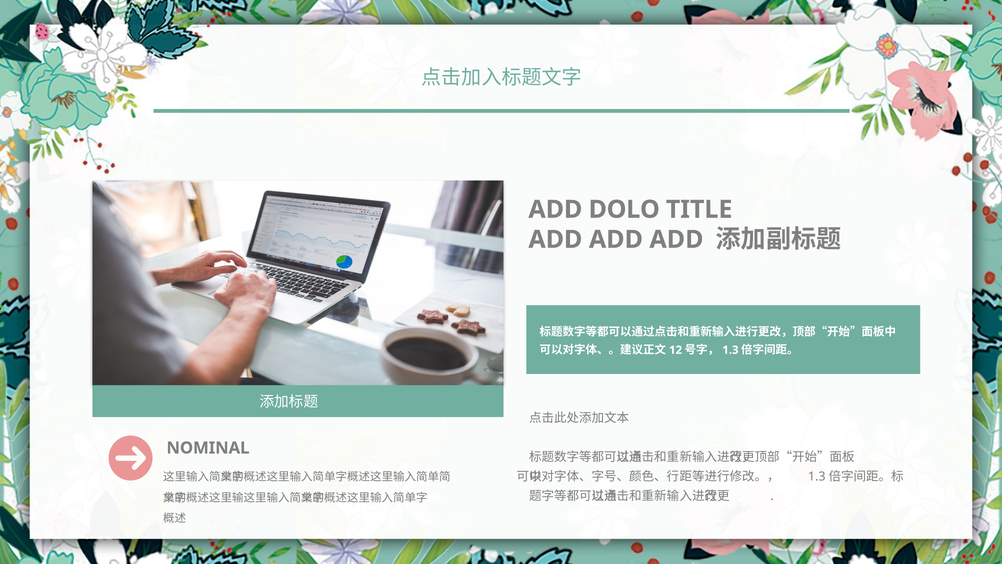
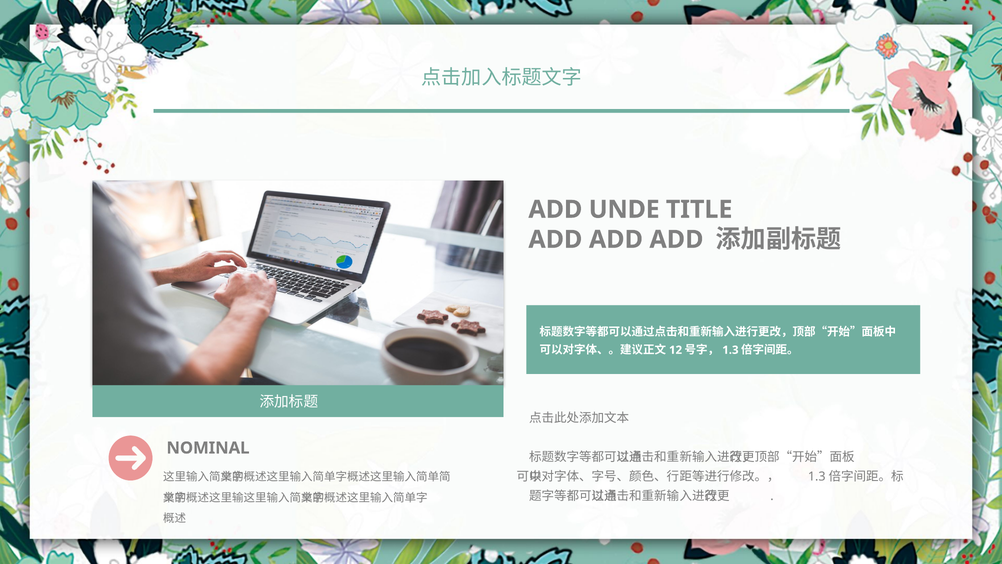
DOLO: DOLO -> UNDE
